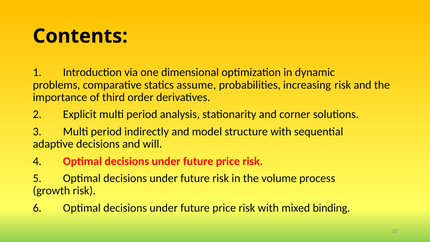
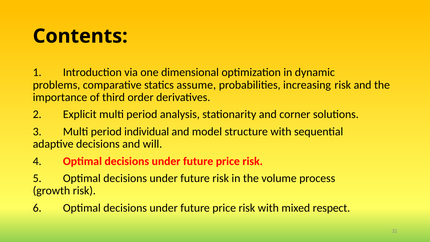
indirectly: indirectly -> individual
binding: binding -> respect
